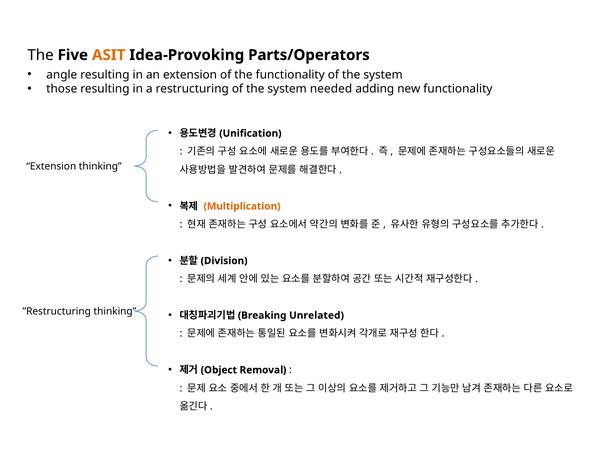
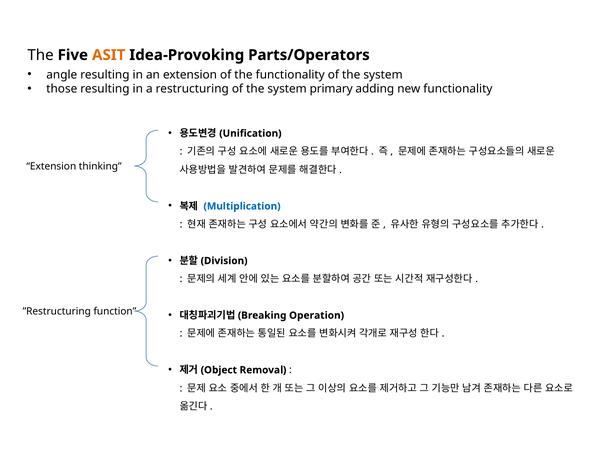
needed: needed -> primary
Multiplication colour: orange -> blue
”Restructuring thinking: thinking -> function
Unrelated: Unrelated -> Operation
